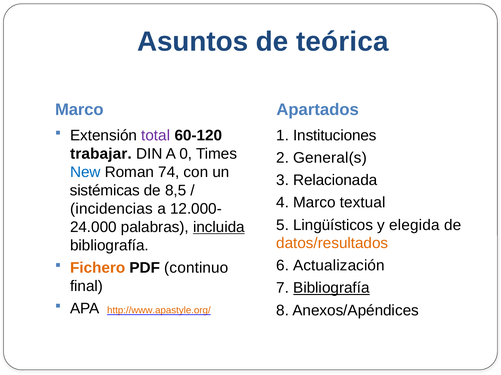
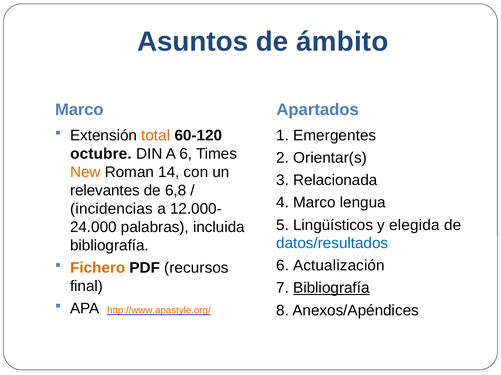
teórica: teórica -> ámbito
Instituciones: Instituciones -> Emergentes
total colour: purple -> orange
trabajar: trabajar -> octubre
A 0: 0 -> 6
General(s: General(s -> Orientar(s
New colour: blue -> orange
74: 74 -> 14
sistémicas: sistémicas -> relevantes
8,5: 8,5 -> 6,8
textual: textual -> lengua
incluida underline: present -> none
datos/resultados colour: orange -> blue
continuo: continuo -> recursos
